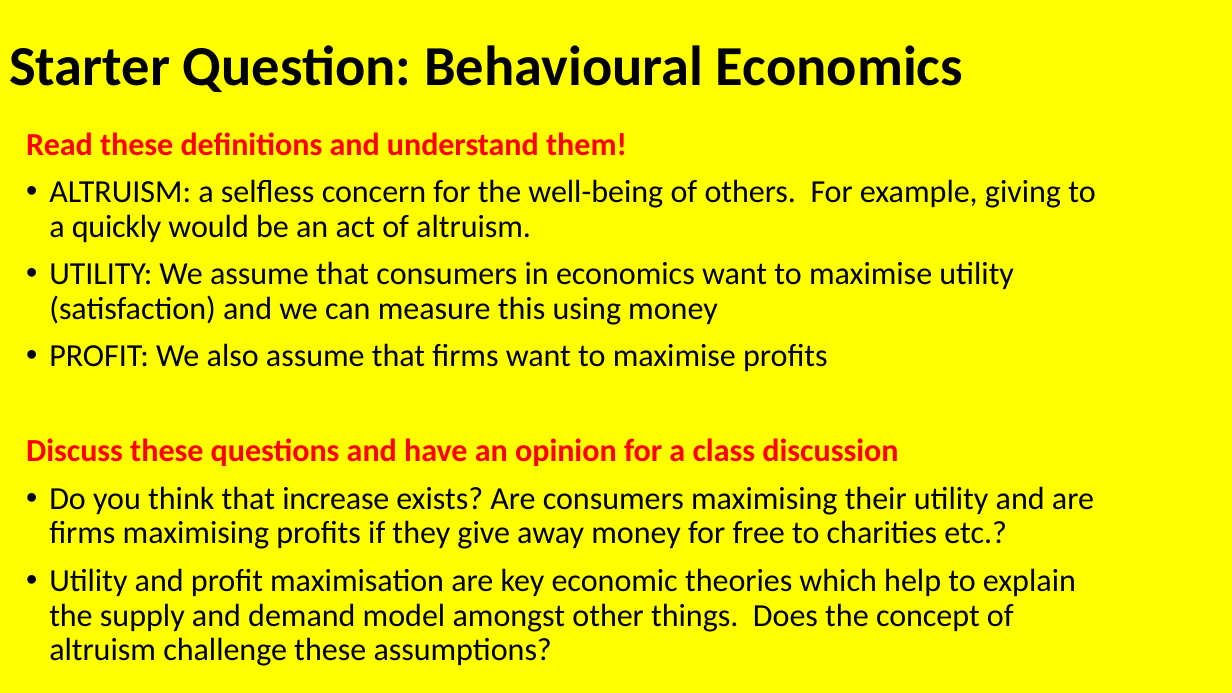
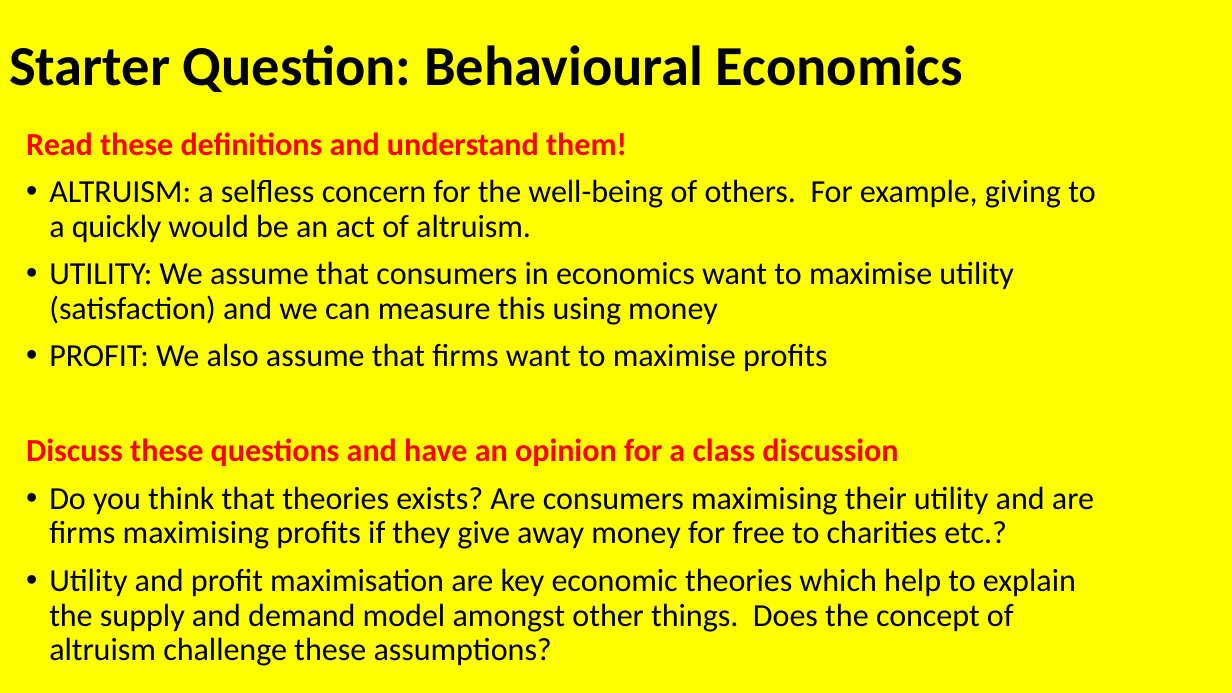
that increase: increase -> theories
